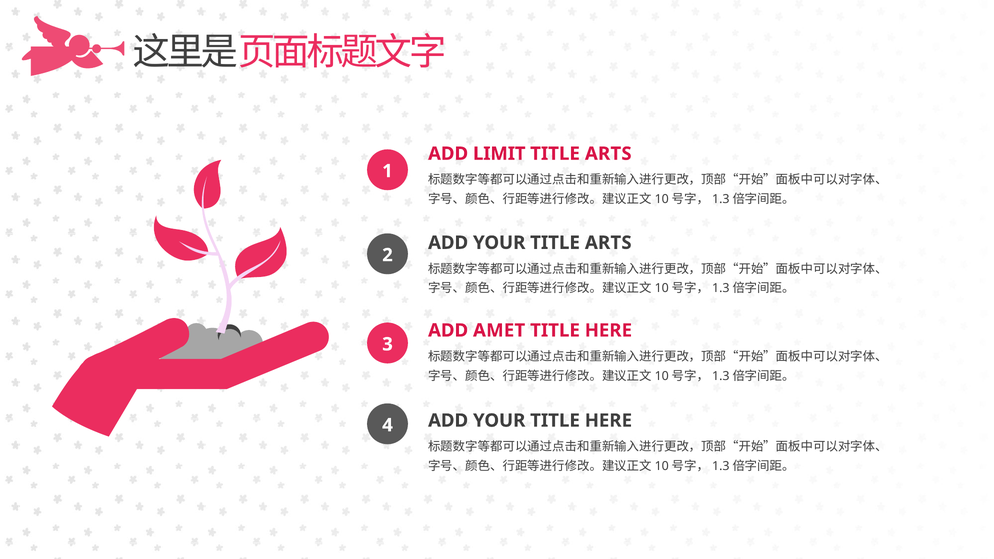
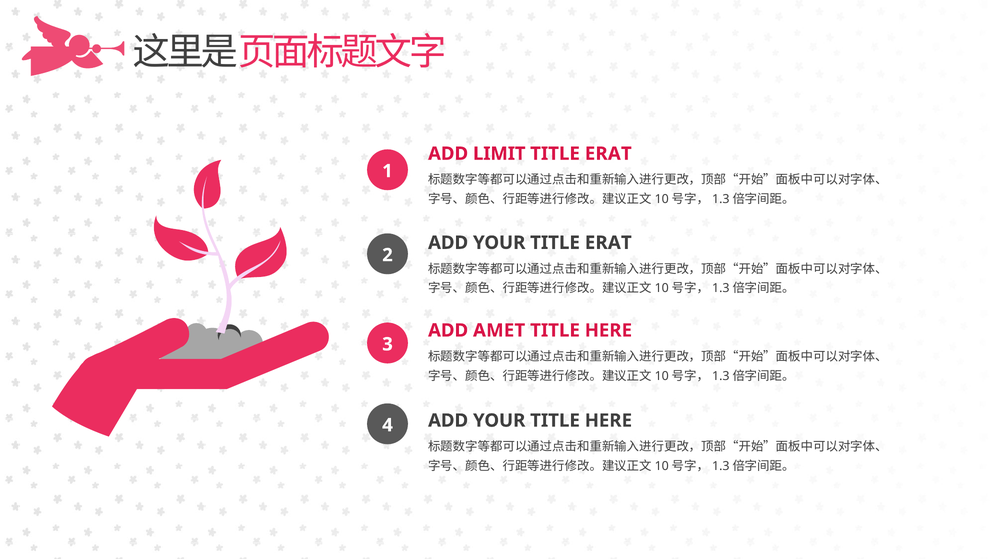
ARTS at (608, 154): ARTS -> ERAT
YOUR TITLE ARTS: ARTS -> ERAT
